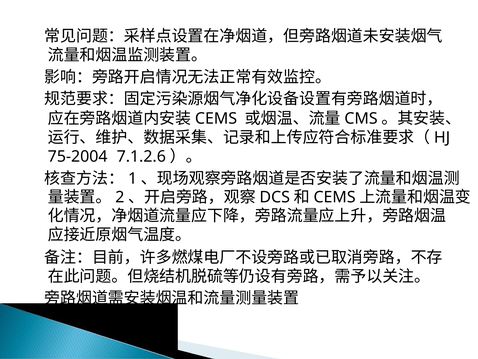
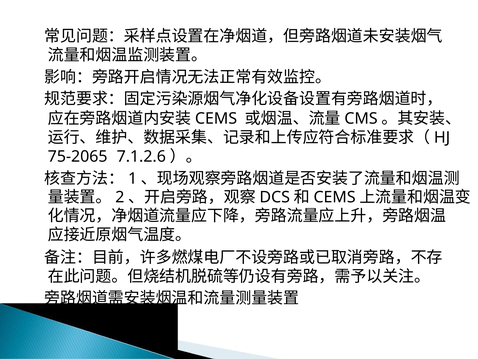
75-2004: 75-2004 -> 75-2065
